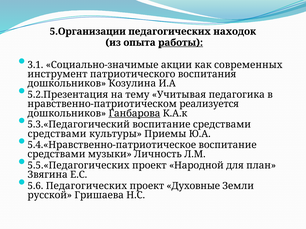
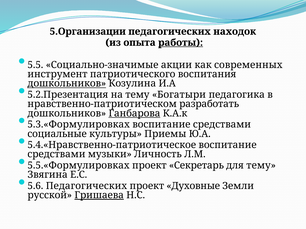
3.1: 3.1 -> 5.5
дошкольников at (67, 84) underline: none -> present
Учитывая: Учитывая -> Богатыри
реализуется: реализуется -> разработать
5.3.«Педагогический: 5.3.«Педагогический -> 5.3.«Формулировках
средствами at (57, 134): средствами -> социальные
5.5.«Педагогических: 5.5.«Педагогических -> 5.5.«Формулировках
Народной: Народной -> Секретарь
для план: план -> тему
Гришаева underline: none -> present
